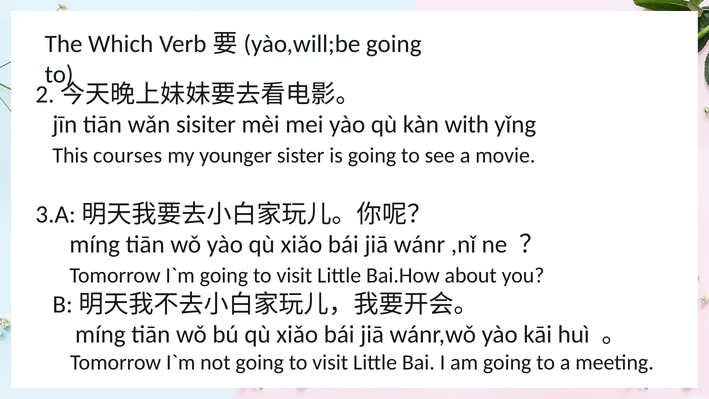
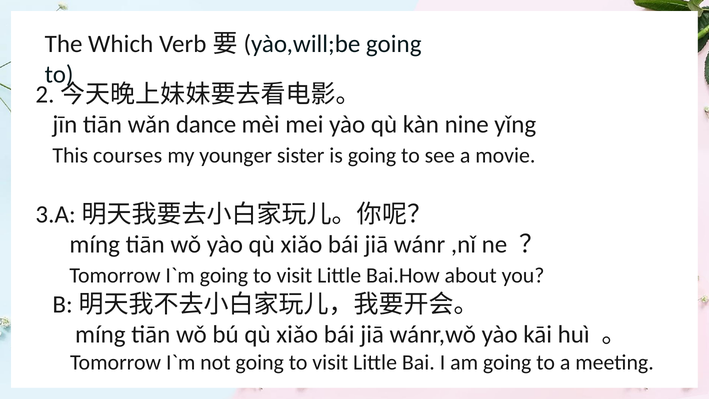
sisiter: sisiter -> dance
with: with -> nine
